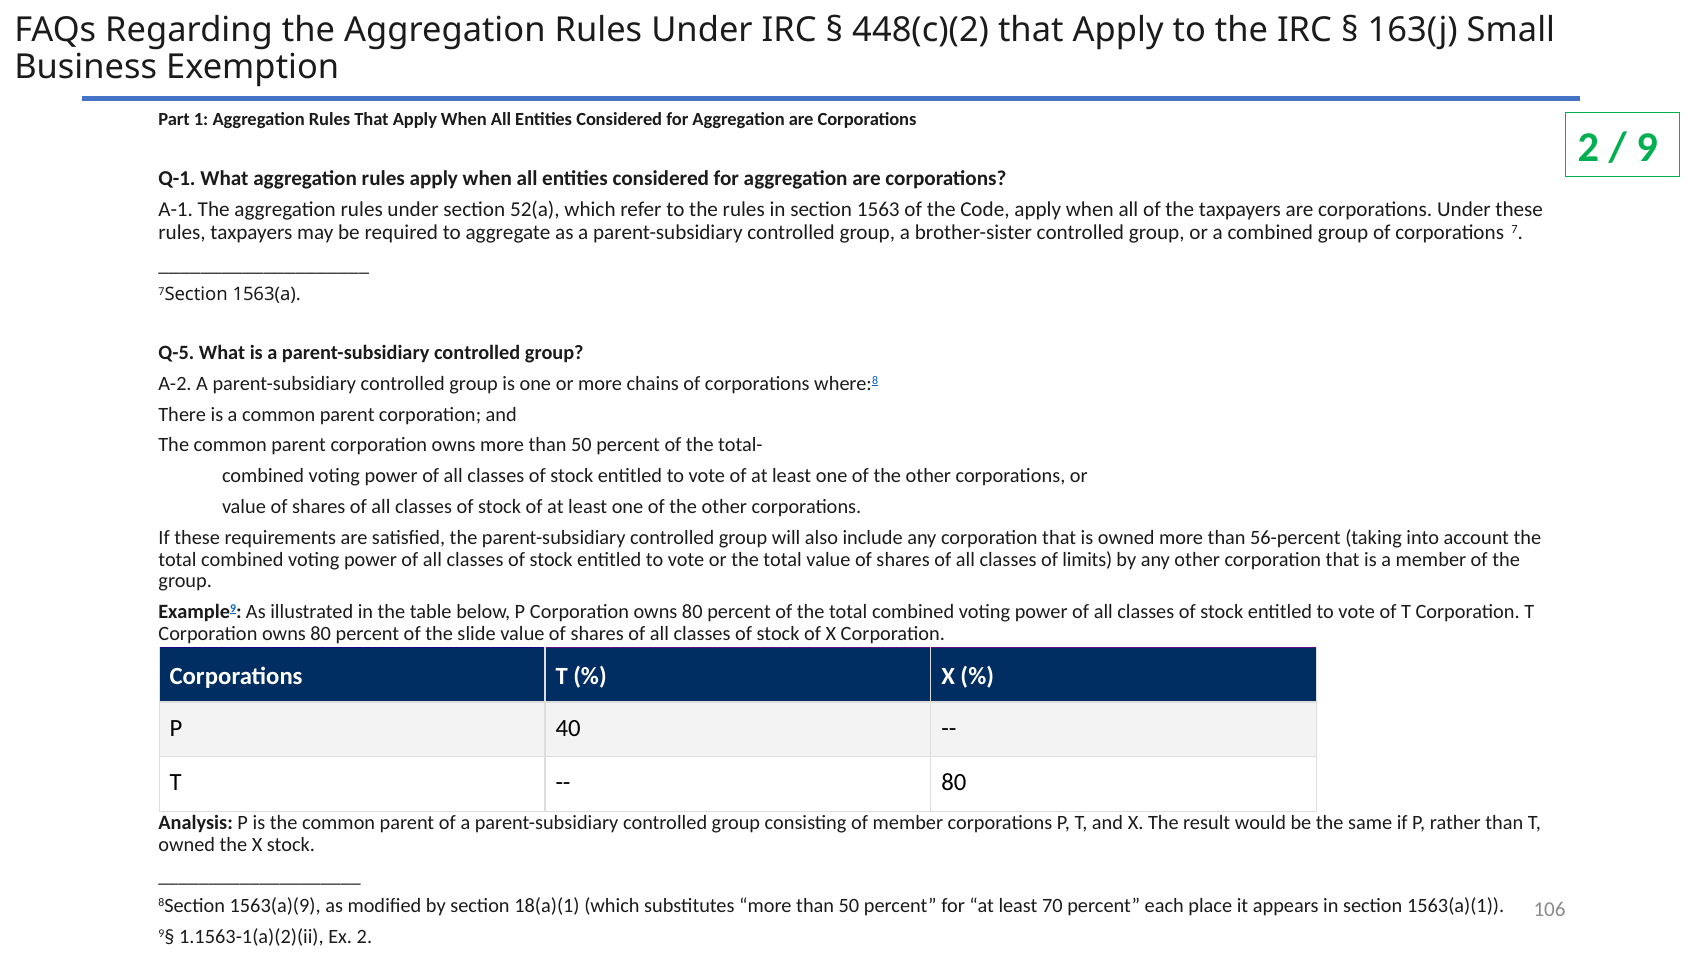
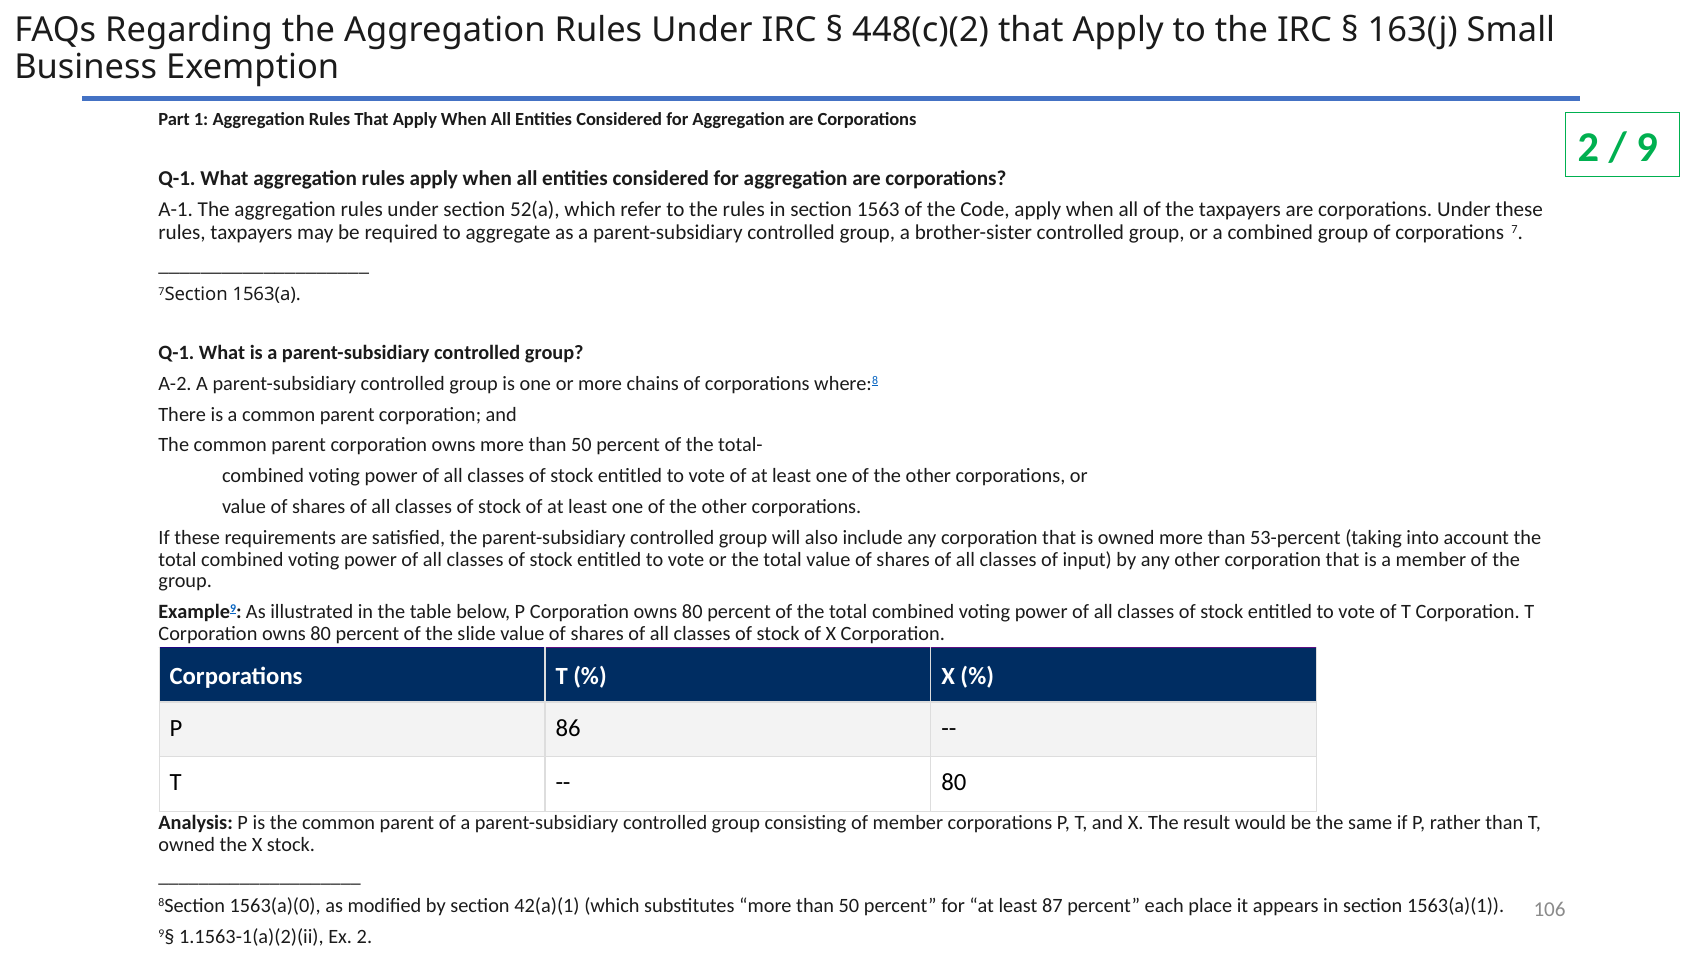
Q-5 at (176, 353): Q-5 -> Q-1
56-percent: 56-percent -> 53-percent
limits: limits -> input
40: 40 -> 86
1563(a)(9: 1563(a)(9 -> 1563(a)(0
18(a)(1: 18(a)(1 -> 42(a)(1
70: 70 -> 87
